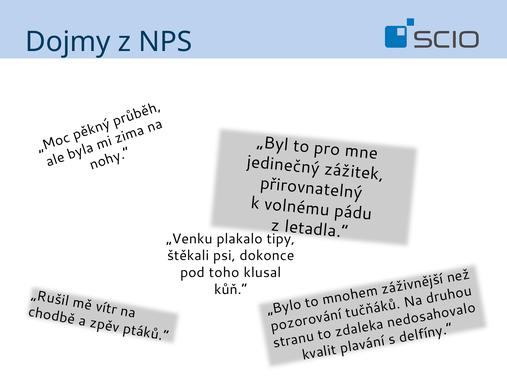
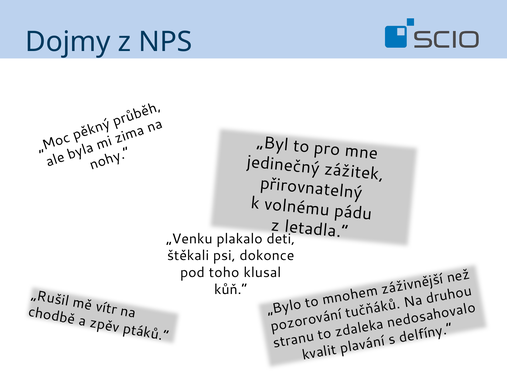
tipy: tipy -> deti
